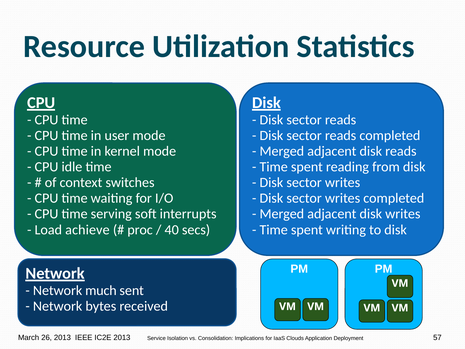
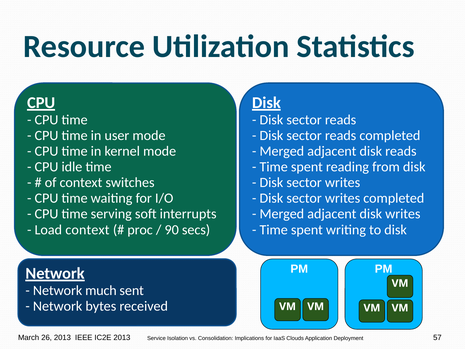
Load achieve: achieve -> context
40: 40 -> 90
